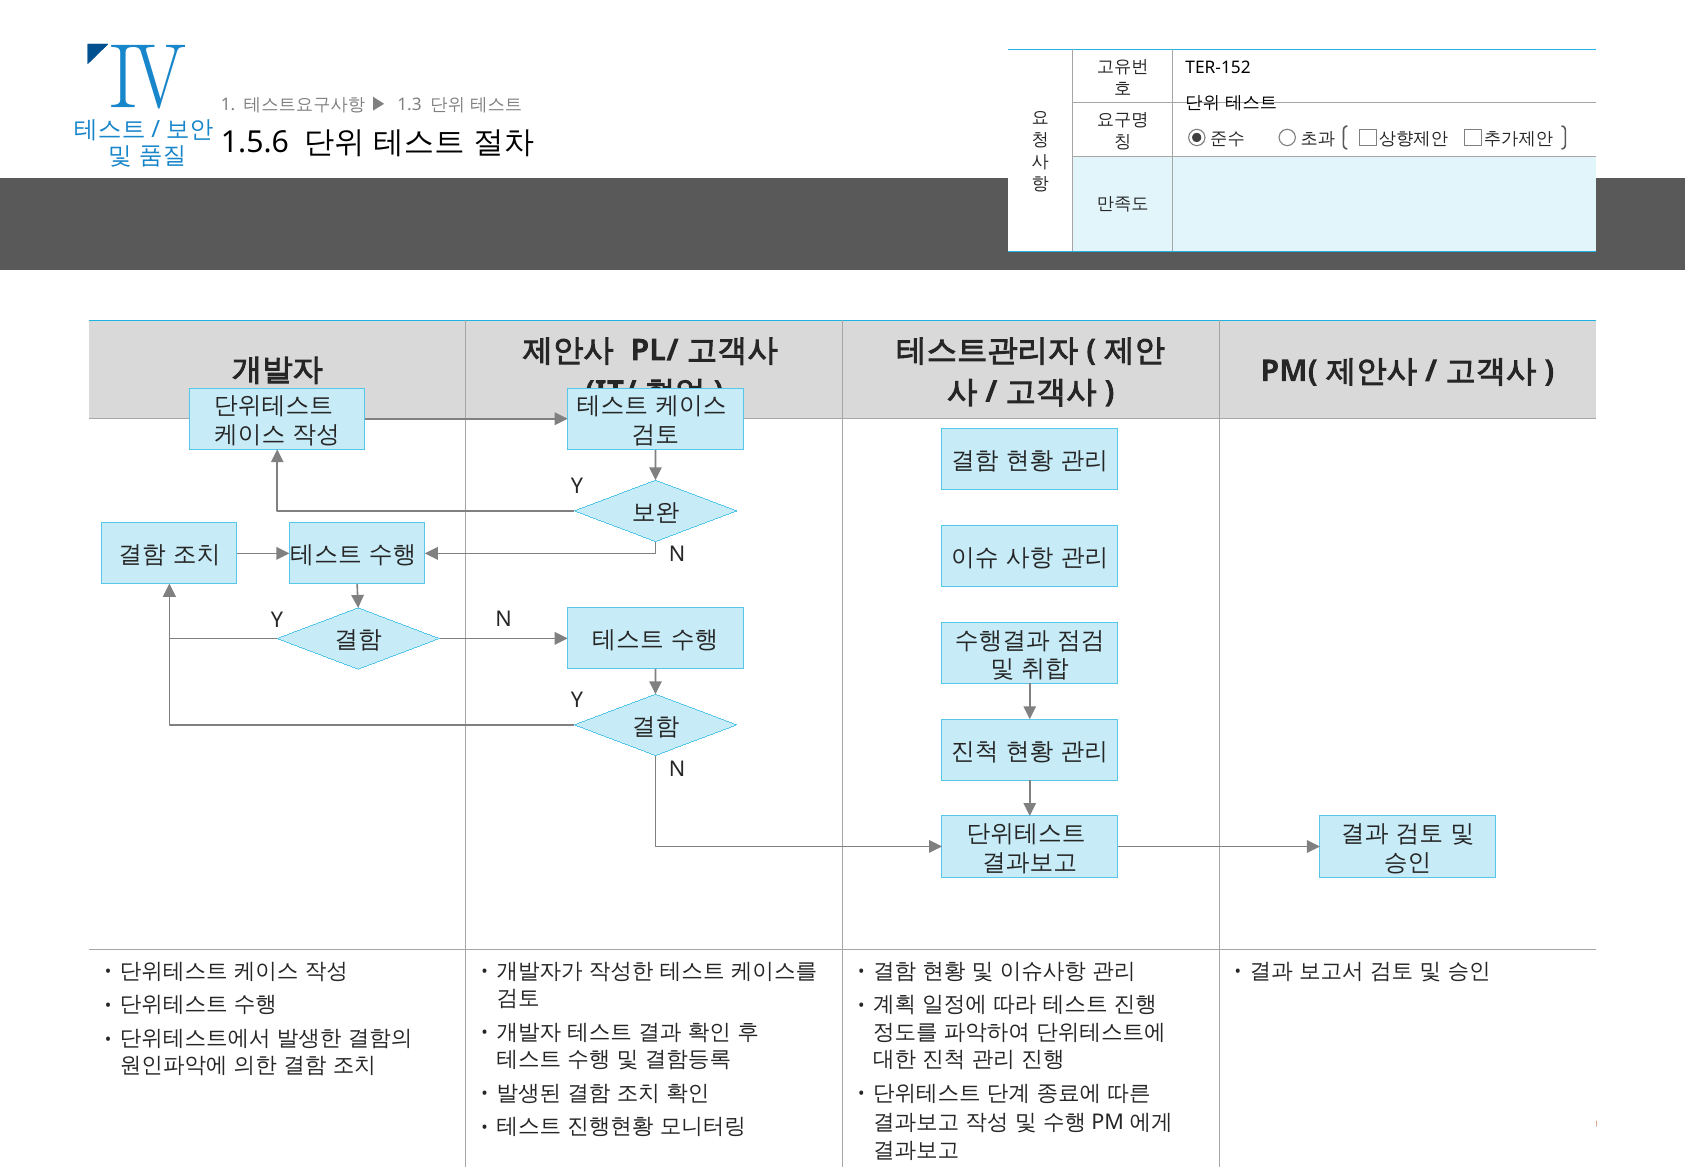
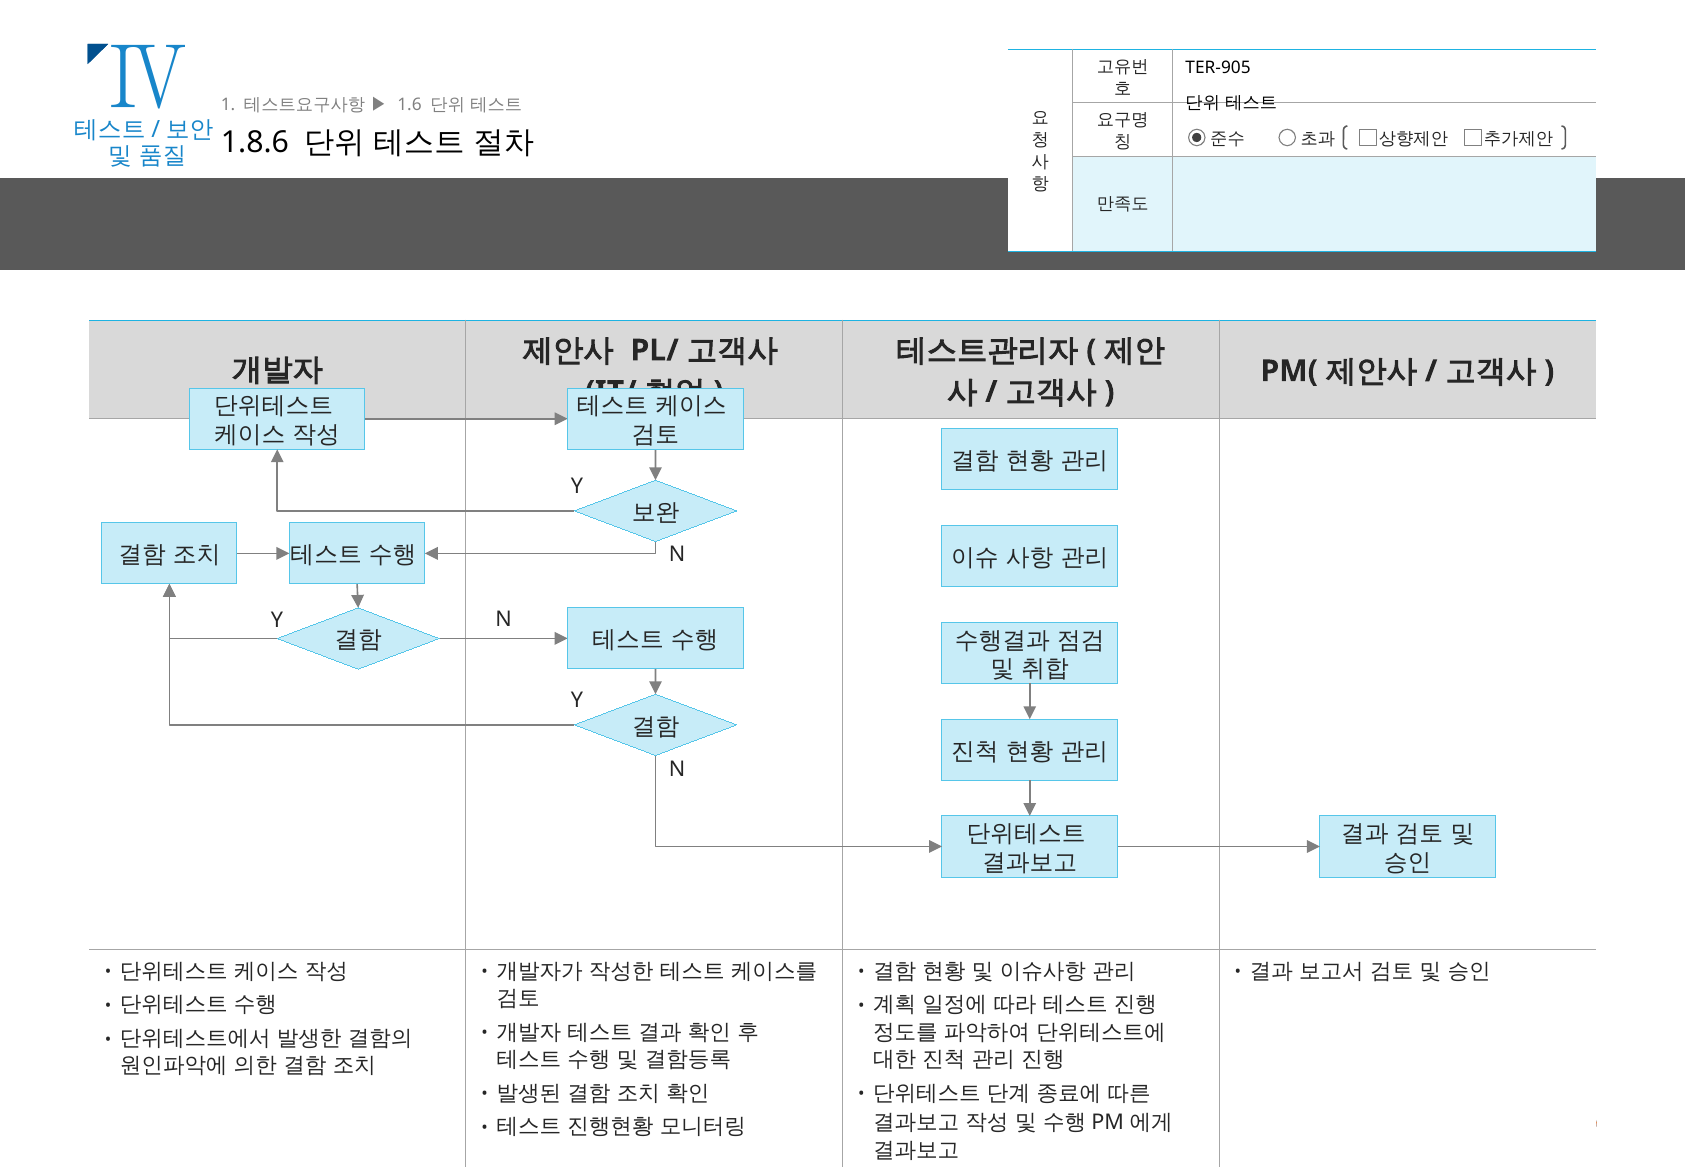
TER-152: TER-152 -> TER-905
1.3: 1.3 -> 1.6
1.5.6: 1.5.6 -> 1.8.6
